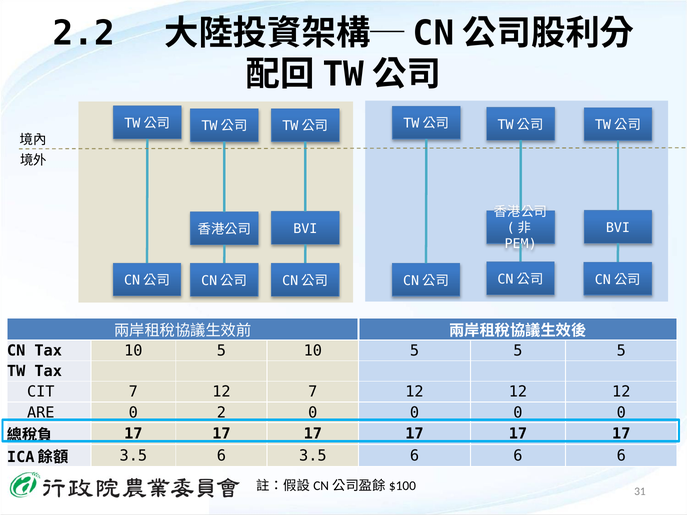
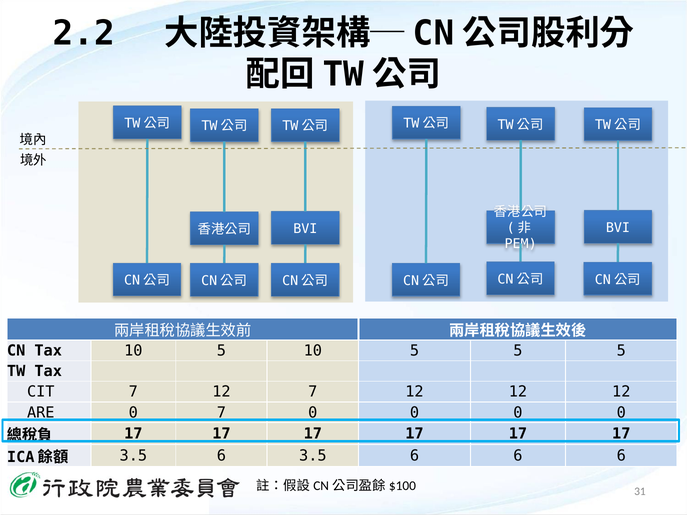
0 2: 2 -> 7
